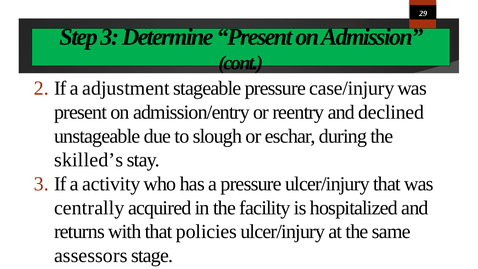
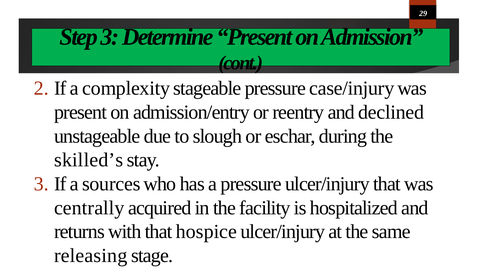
adjustment: adjustment -> complexity
activity: activity -> sources
policies: policies -> hospice
assessors: assessors -> releasing
